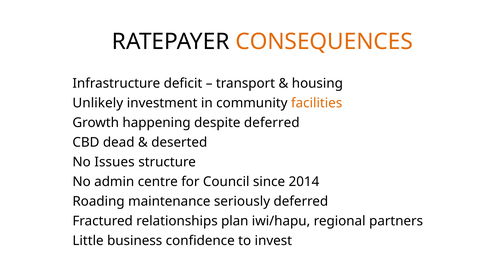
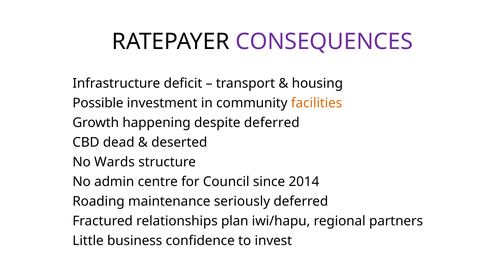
CONSEQUENCES colour: orange -> purple
Unlikely: Unlikely -> Possible
Issues: Issues -> Wards
